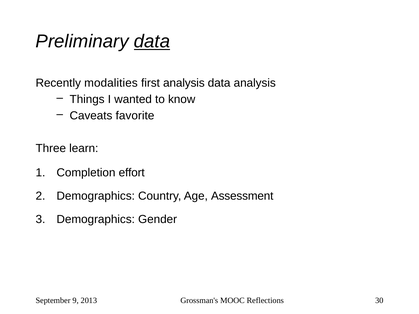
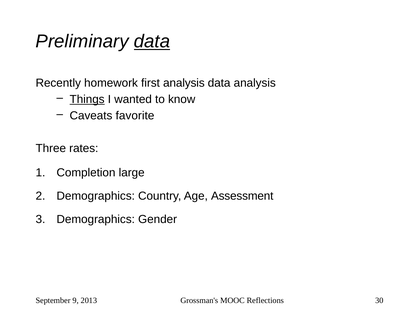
modalities: modalities -> homework
Things underline: none -> present
learn: learn -> rates
effort: effort -> large
